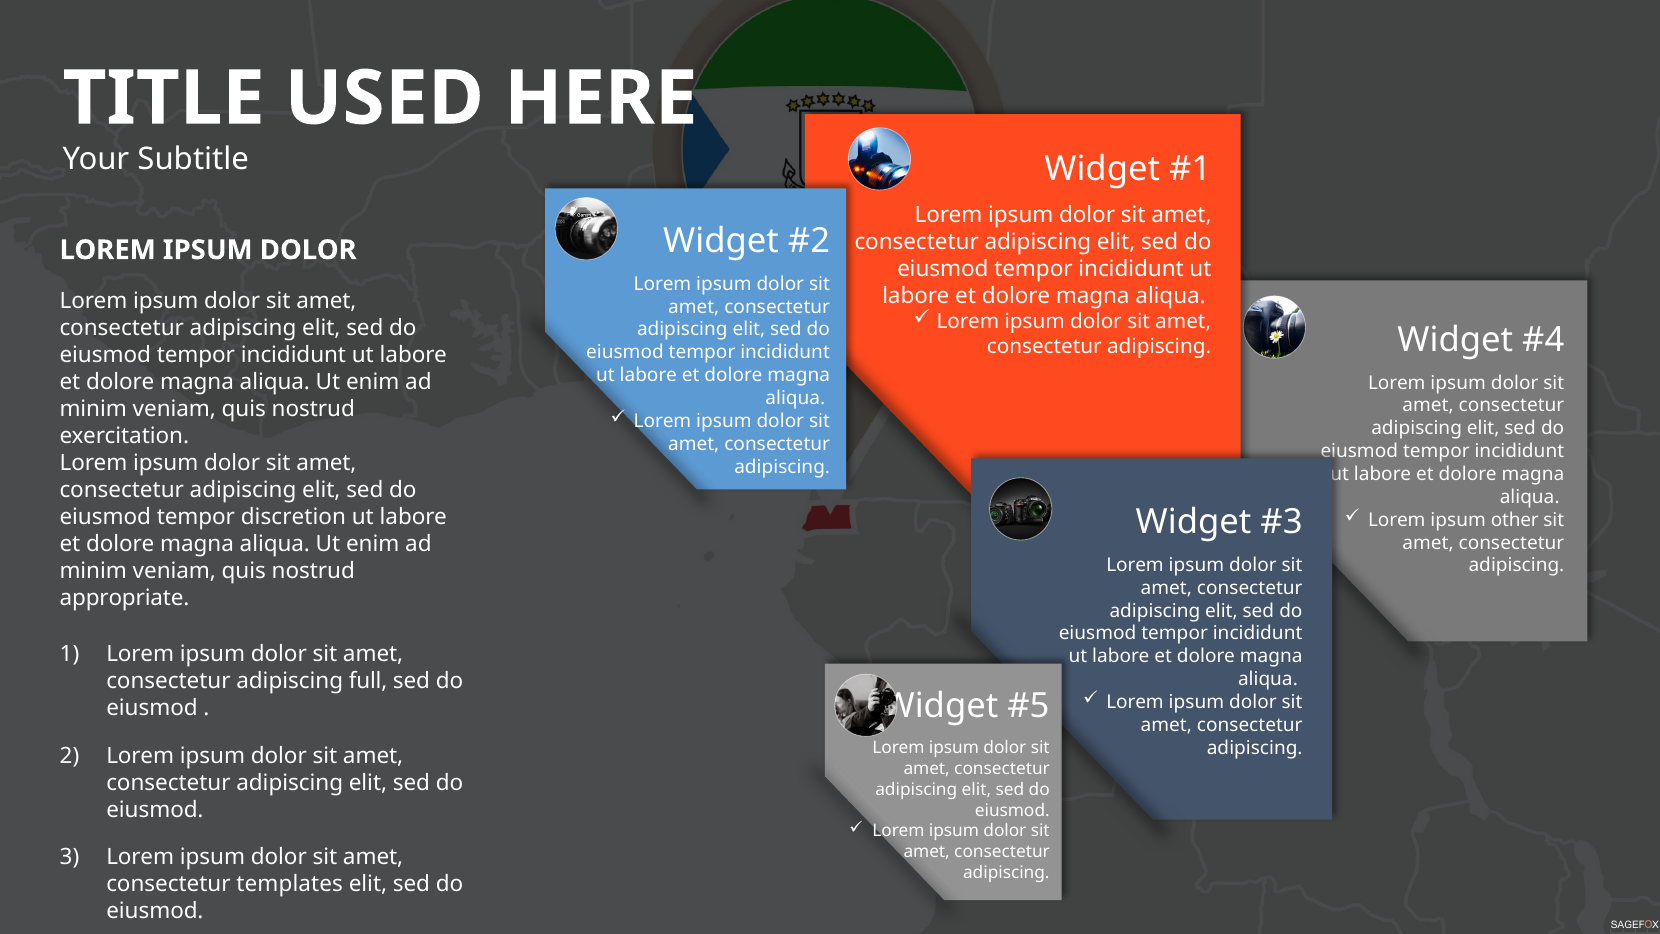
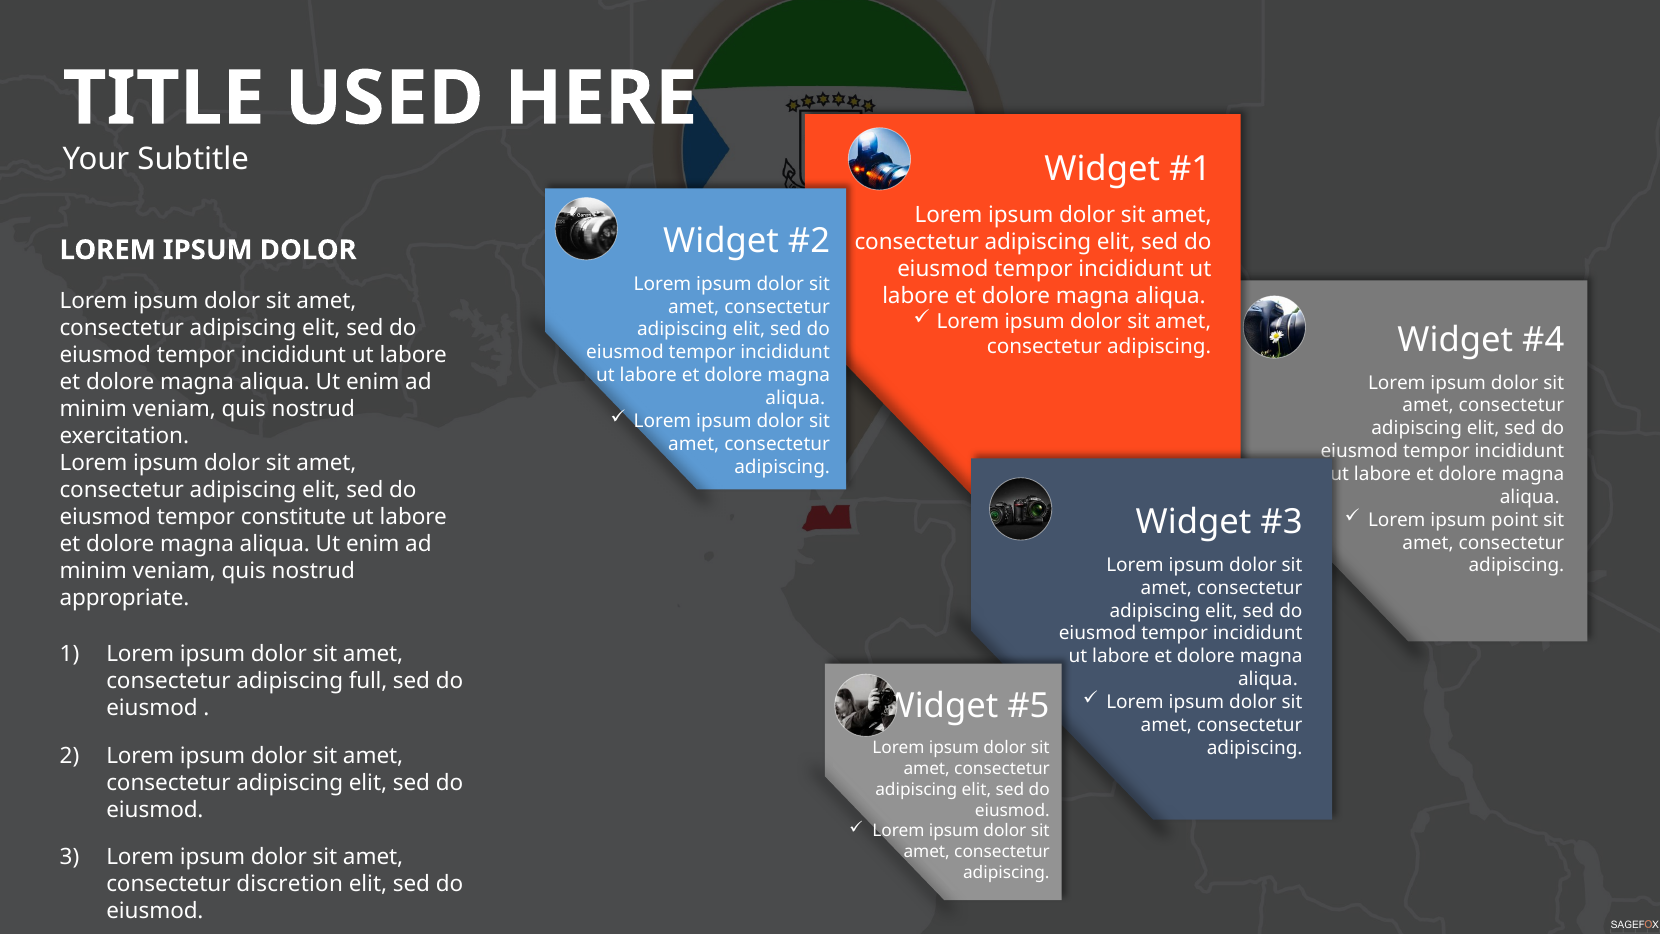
other: other -> point
discretion: discretion -> constitute
templates: templates -> discretion
